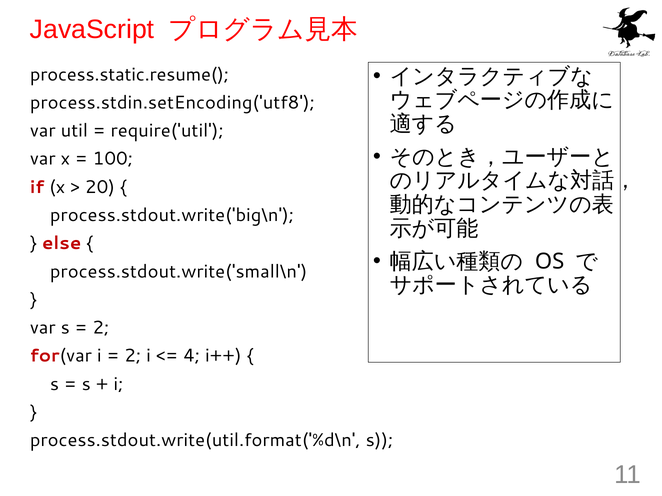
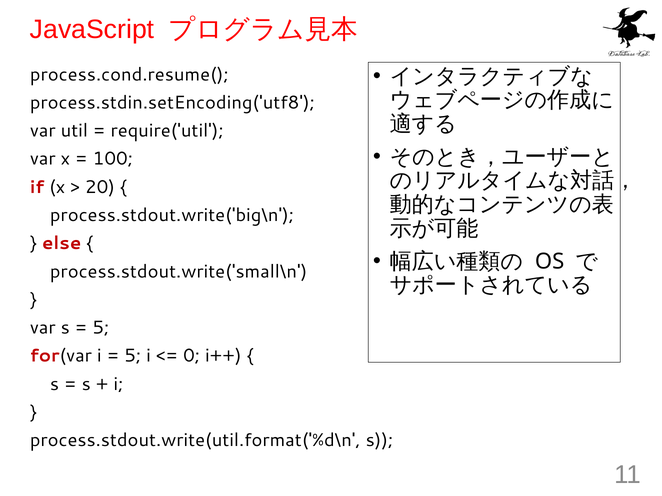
process.static.resume(: process.static.resume( -> process.cond.resume(
2 at (101, 328): 2 -> 5
2 at (133, 356): 2 -> 5
4: 4 -> 0
